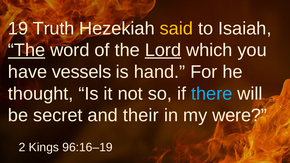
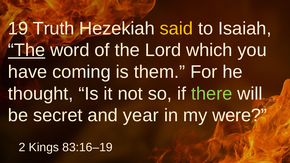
Lord underline: present -> none
vessels: vessels -> coming
hand: hand -> them
there colour: light blue -> light green
their: their -> year
96:16–19: 96:16–19 -> 83:16–19
